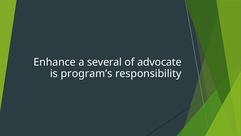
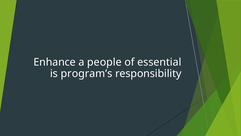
several: several -> people
advocate: advocate -> essential
